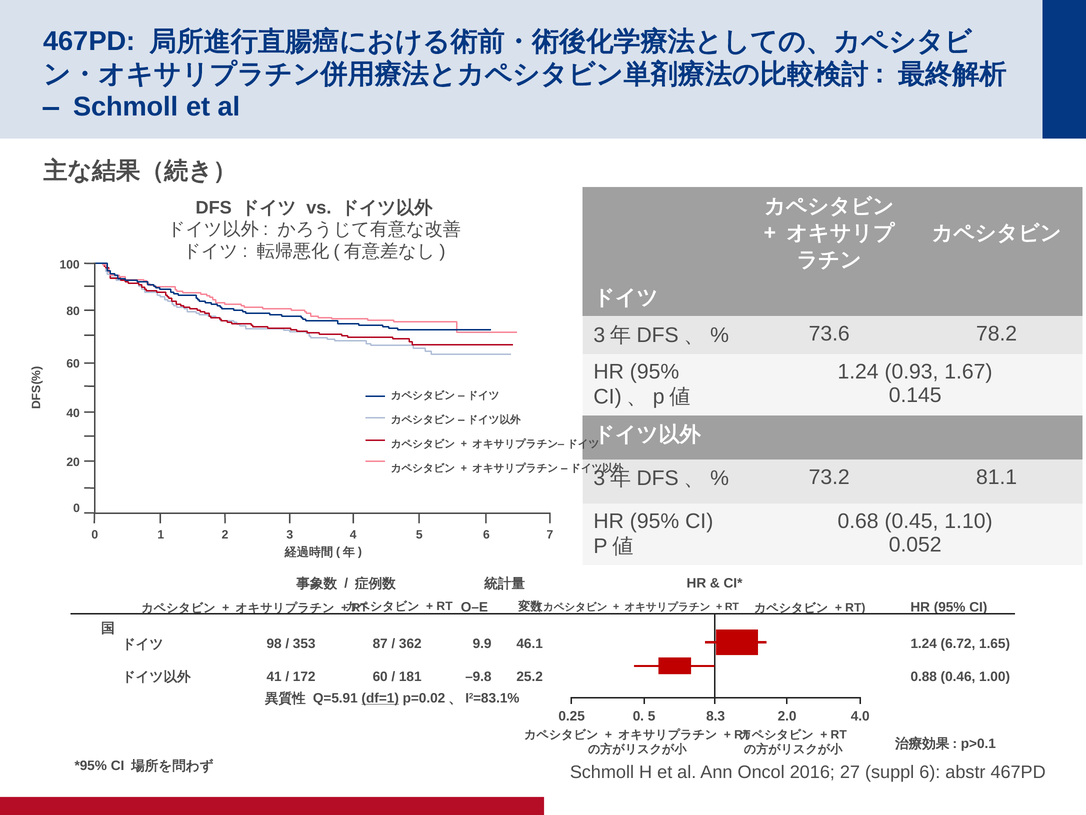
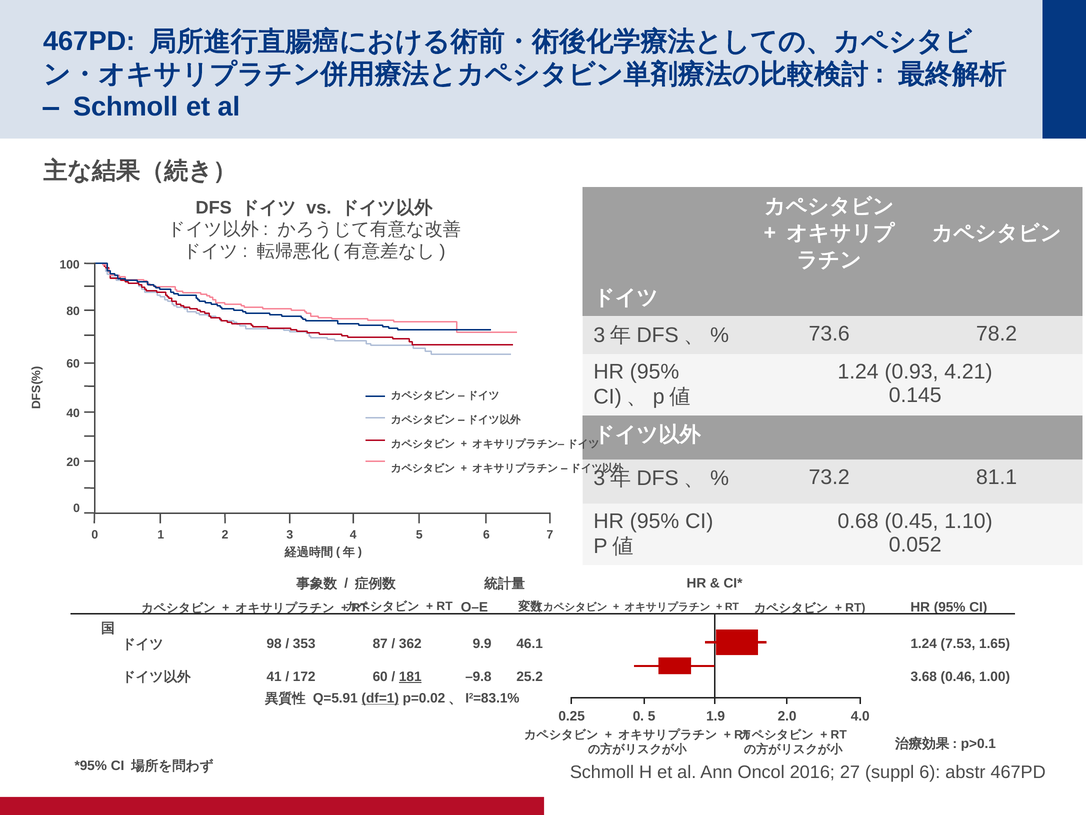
1.67: 1.67 -> 4.21
6.72: 6.72 -> 7.53
181 underline: none -> present
0.88: 0.88 -> 3.68
8.3: 8.3 -> 1.9
